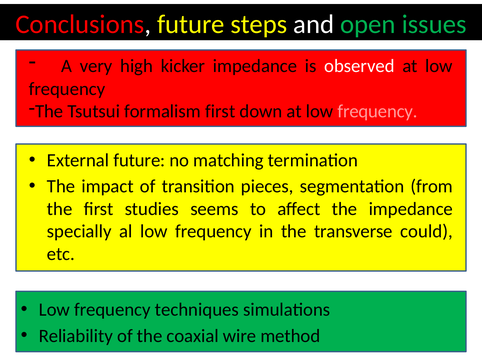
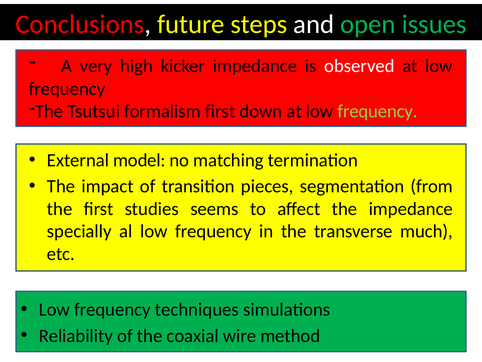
frequency at (378, 111) colour: pink -> light green
External future: future -> model
could: could -> much
